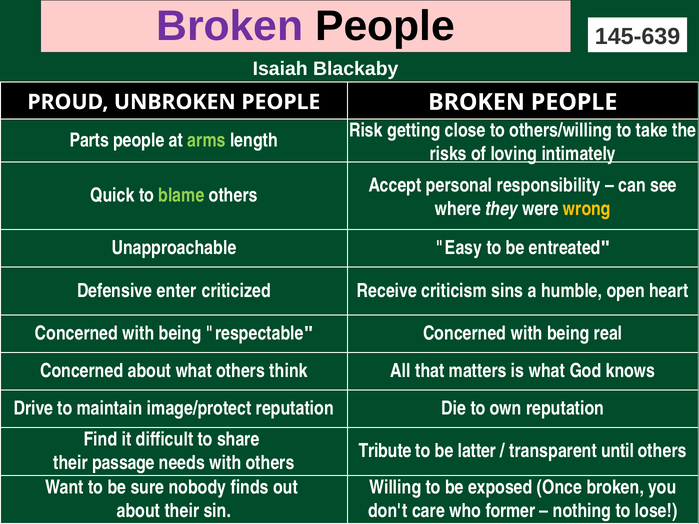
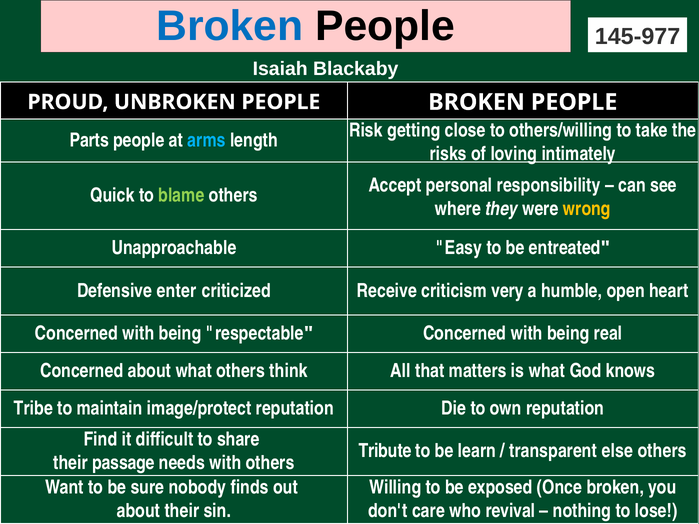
Broken at (230, 26) colour: purple -> blue
145-639: 145-639 -> 145-977
arms colour: light green -> light blue
sins: sins -> very
Drive: Drive -> Tribe
latter: latter -> learn
until: until -> else
former: former -> revival
